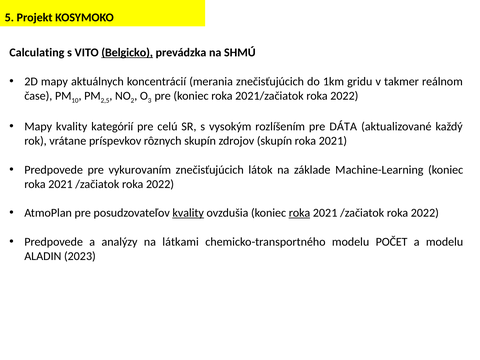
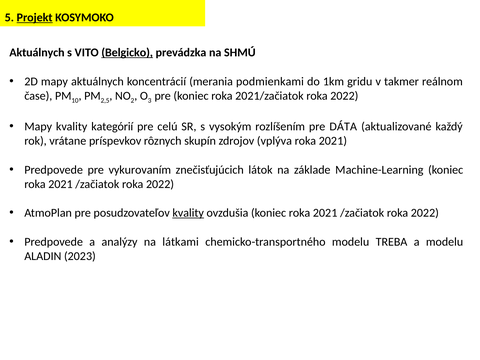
Projekt underline: none -> present
Calculating at (37, 53): Calculating -> Aktuálnych
merania znečisťujúcich: znečisťujúcich -> podmienkami
zdrojov skupín: skupín -> vplýva
roka at (300, 213) underline: present -> none
POČET: POČET -> TREBA
